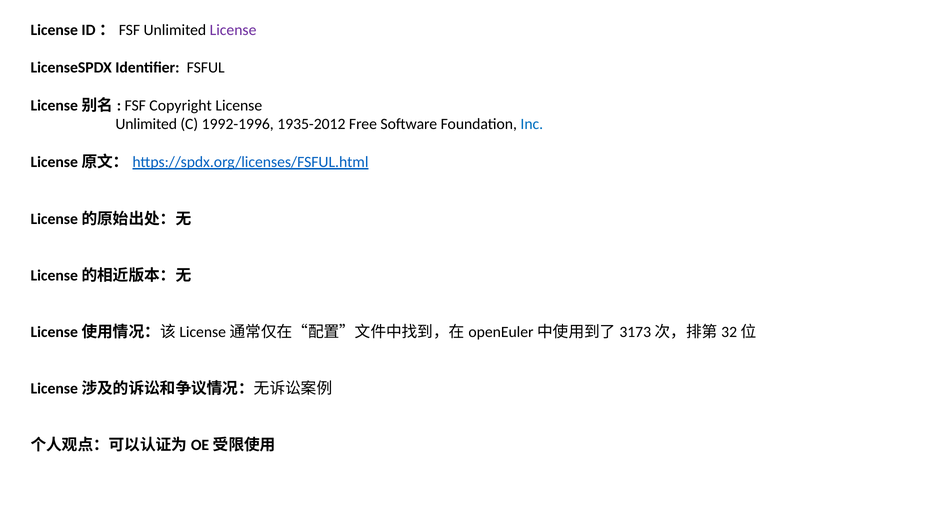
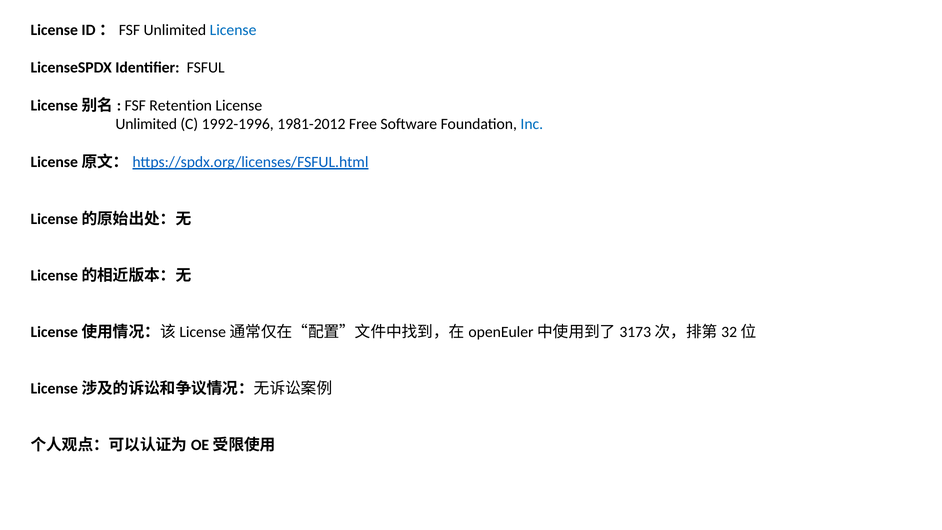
License at (233, 30) colour: purple -> blue
Copyright: Copyright -> Retention
1935-2012: 1935-2012 -> 1981-2012
